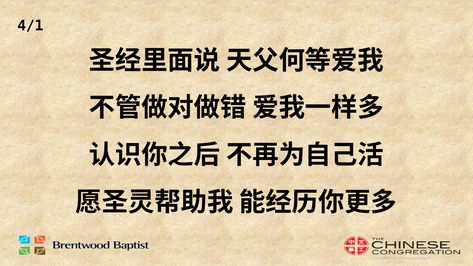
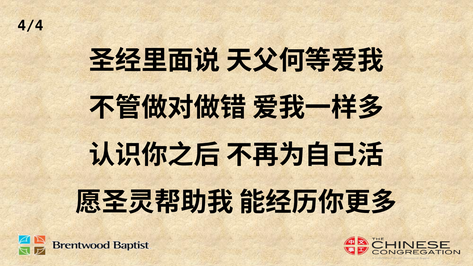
4/1: 4/1 -> 4/4
